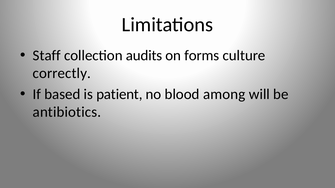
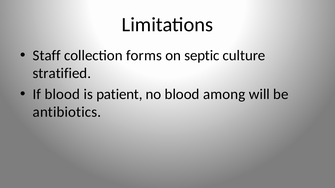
audits: audits -> forms
forms: forms -> septic
correctly: correctly -> stratified
If based: based -> blood
